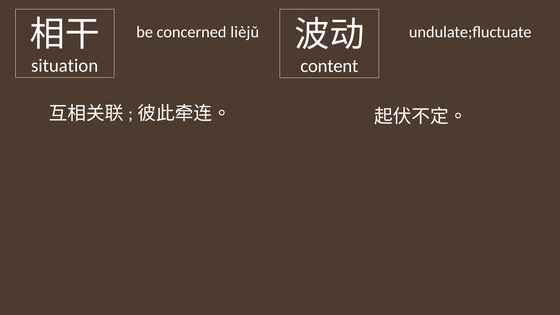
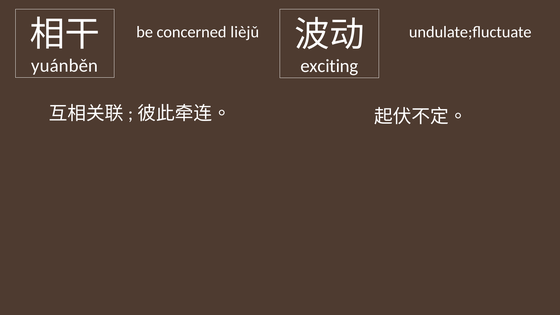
situation: situation -> yuánběn
content: content -> exciting
